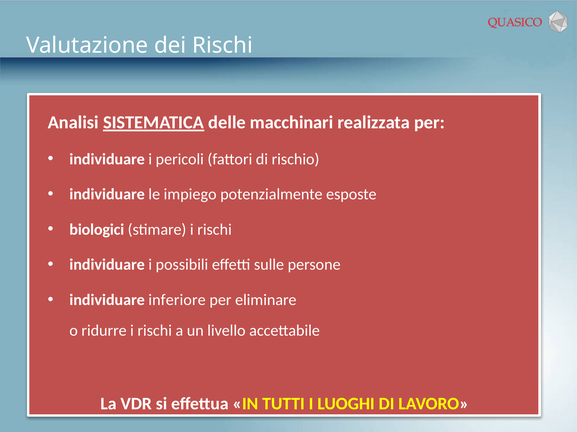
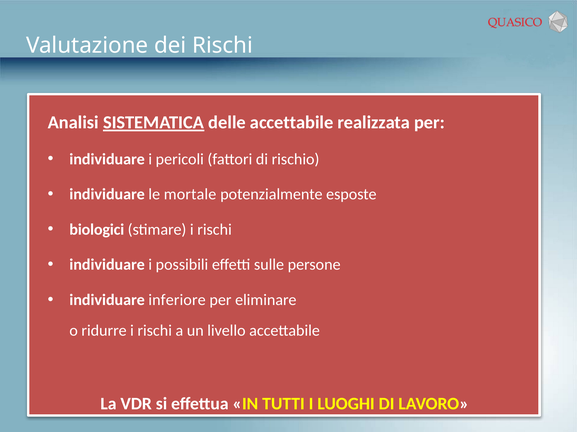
delle macchinari: macchinari -> accettabile
impiego: impiego -> mortale
